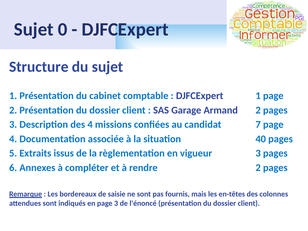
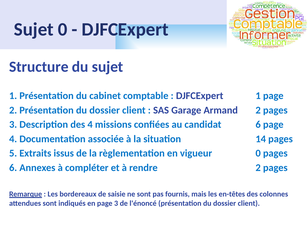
candidat 7: 7 -> 6
40: 40 -> 14
vigueur 3: 3 -> 0
